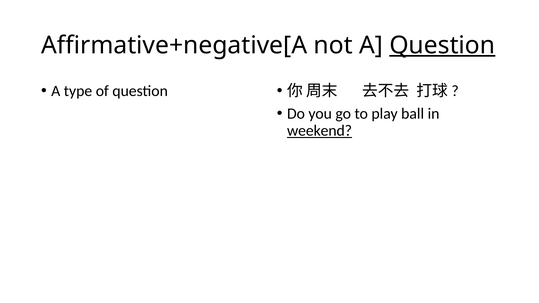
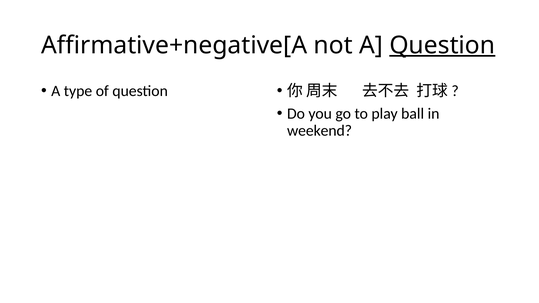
weekend underline: present -> none
